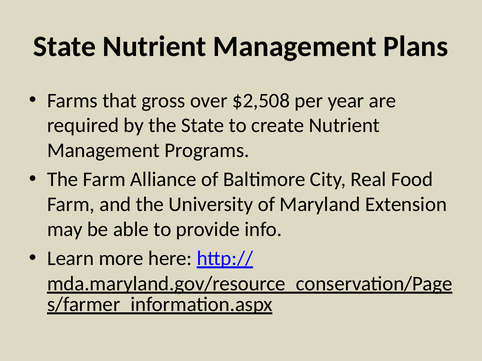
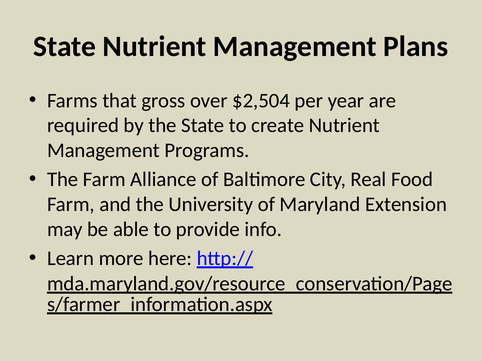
$2,508: $2,508 -> $2,504
